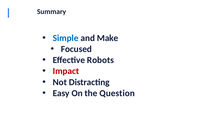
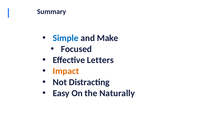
Robots: Robots -> Letters
Impact colour: red -> orange
Question: Question -> Naturally
